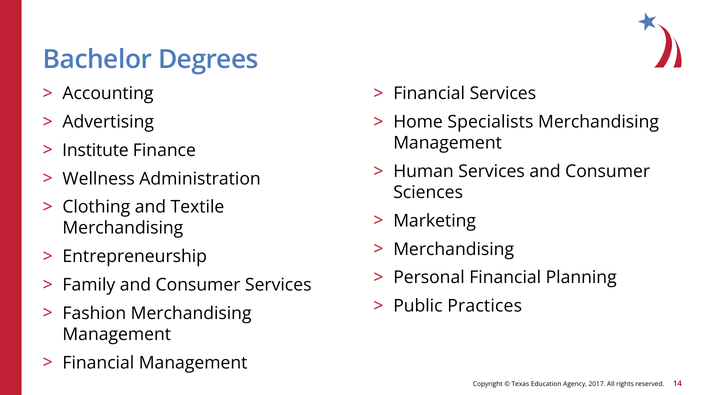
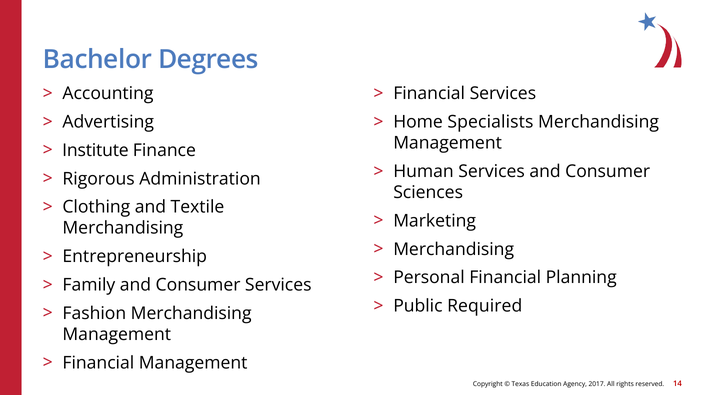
Wellness: Wellness -> Rigorous
Practices: Practices -> Required
